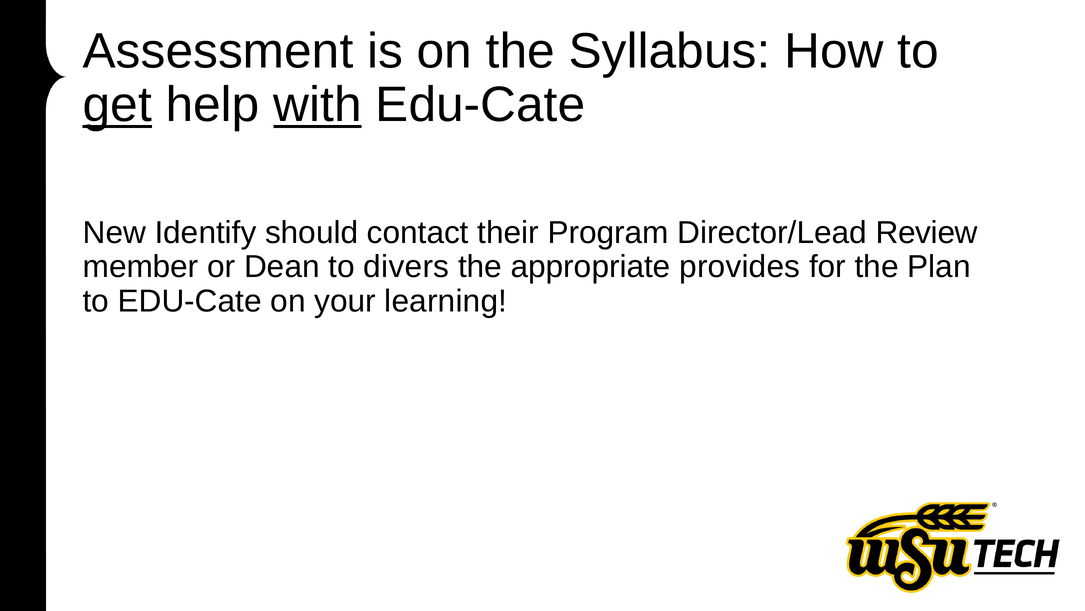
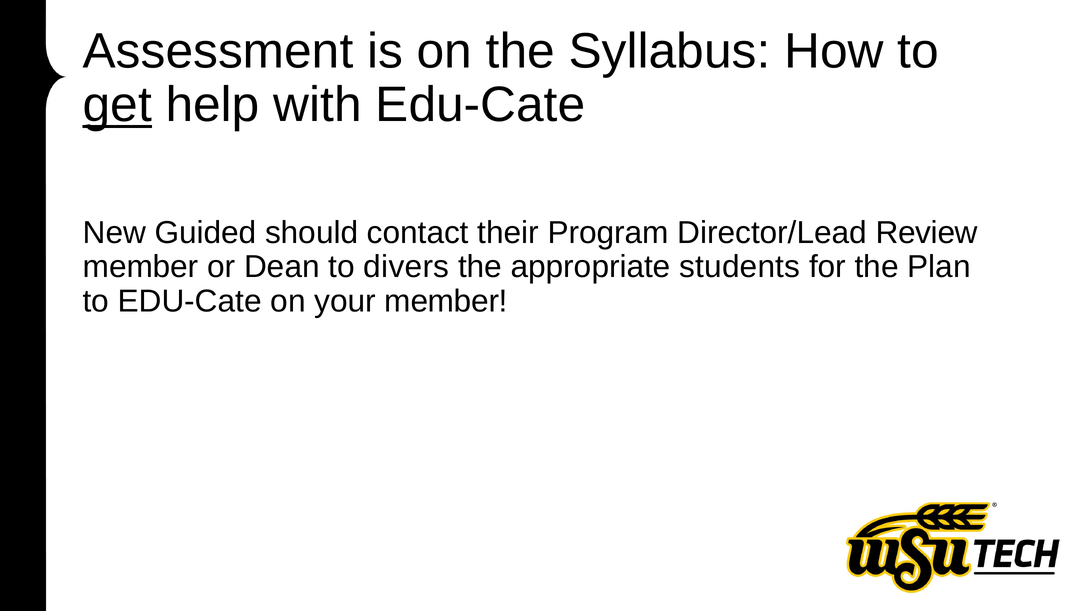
with underline: present -> none
Identify: Identify -> Guided
provides: provides -> students
your learning: learning -> member
